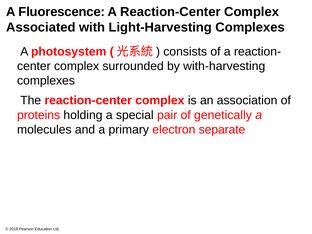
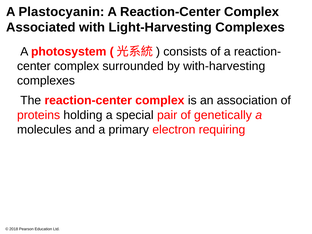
Fluorescence: Fluorescence -> Plastocyanin
separate: separate -> requiring
